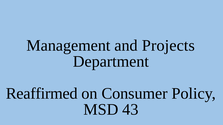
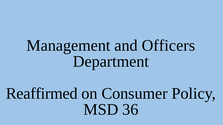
Projects: Projects -> Officers
43: 43 -> 36
